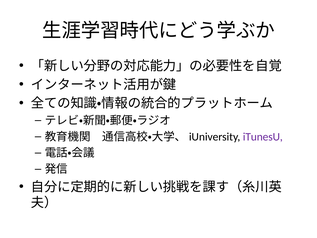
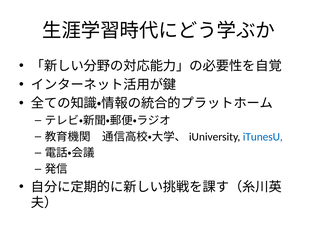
iTunesU colour: purple -> blue
